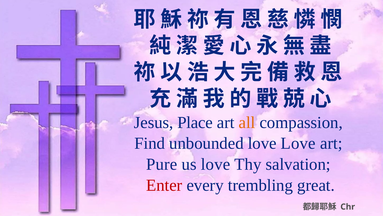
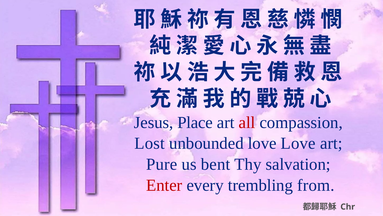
all colour: orange -> red
Find: Find -> Lost
us love: love -> bent
great: great -> from
